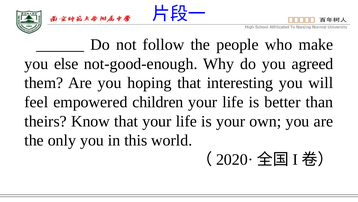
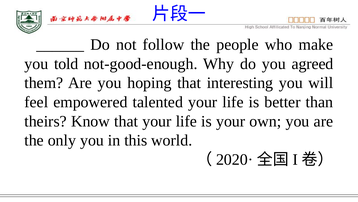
else: else -> told
children: children -> talented
